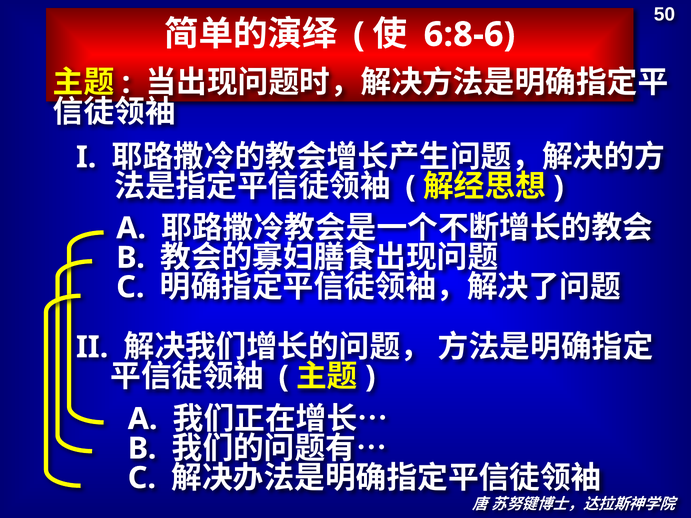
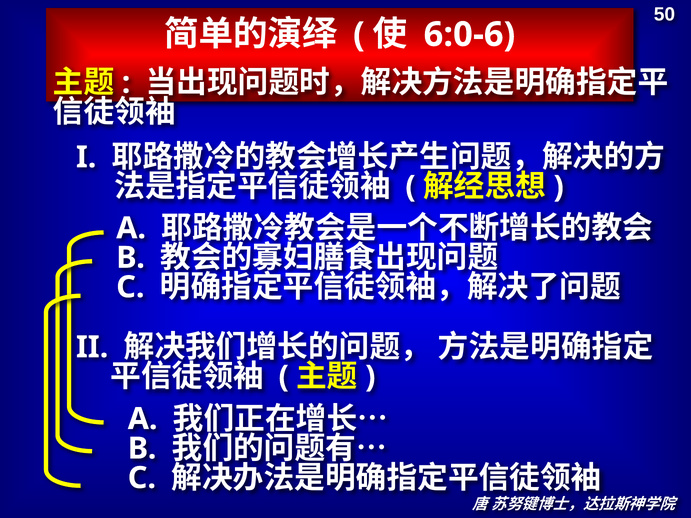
6:8-6: 6:8-6 -> 6:0-6
